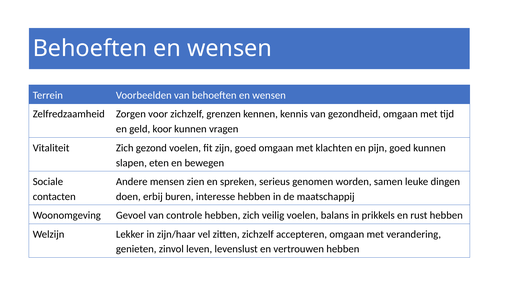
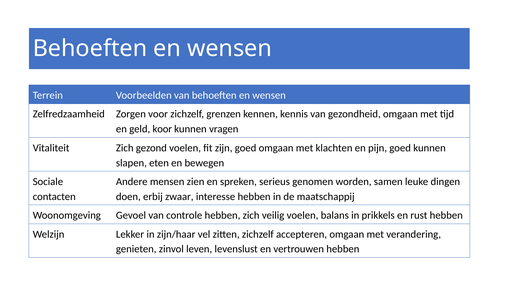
buren: buren -> zwaar
